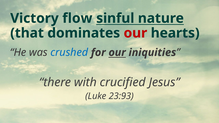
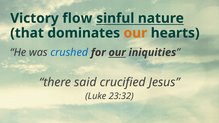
our at (135, 33) colour: red -> orange
with: with -> said
23:93: 23:93 -> 23:32
